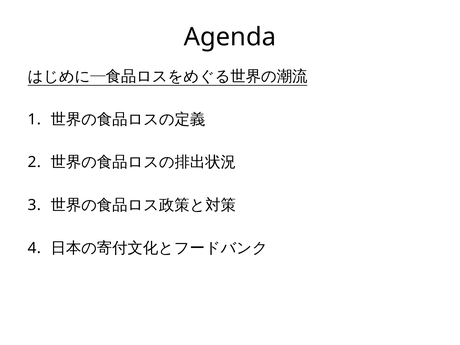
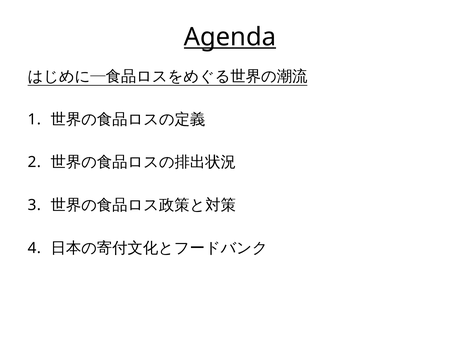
Agenda underline: none -> present
